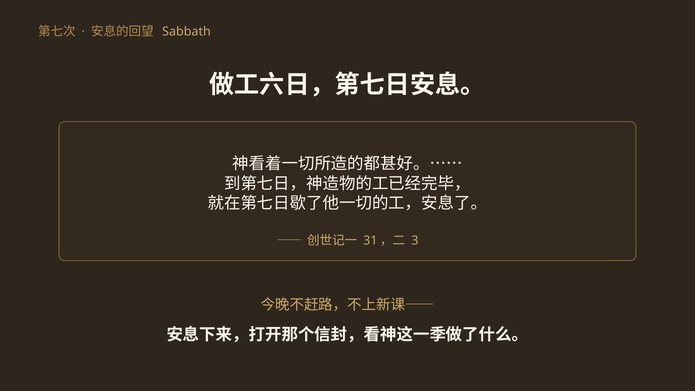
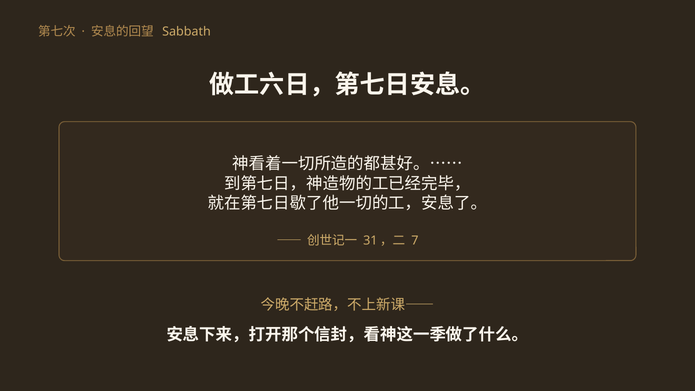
3: 3 -> 7
